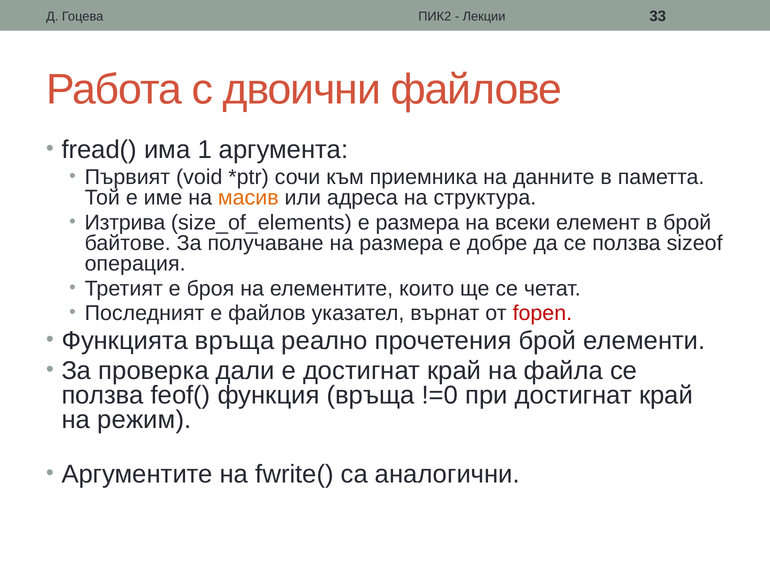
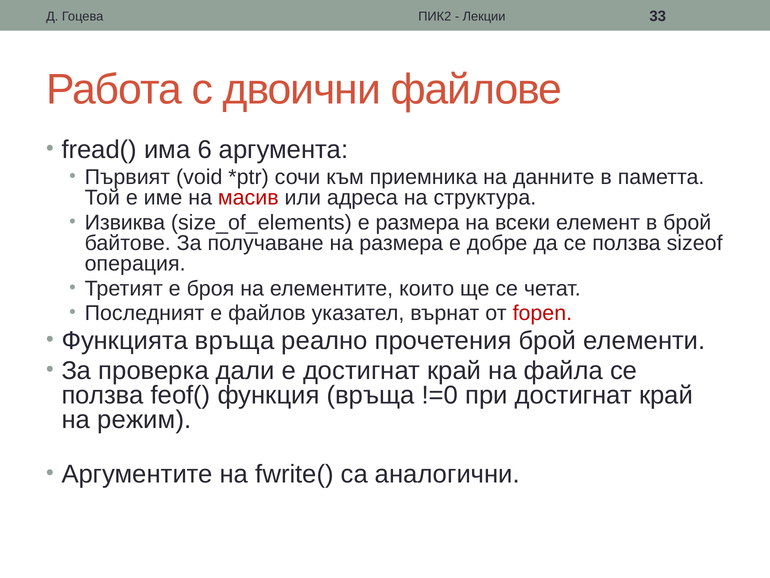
1: 1 -> 6
масив colour: orange -> red
Изтрива: Изтрива -> Извиква
